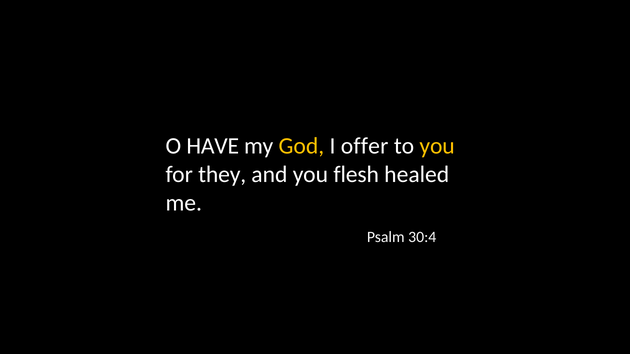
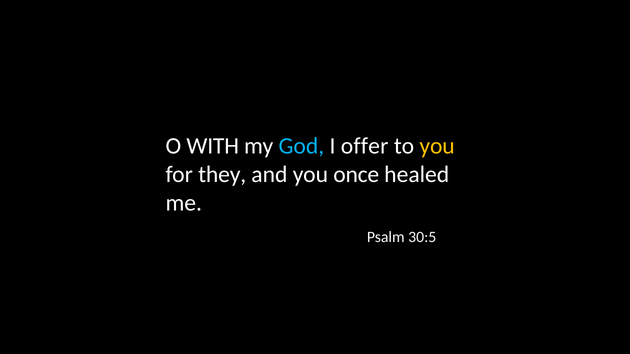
HAVE: HAVE -> WITH
God colour: yellow -> light blue
flesh: flesh -> once
30:4: 30:4 -> 30:5
